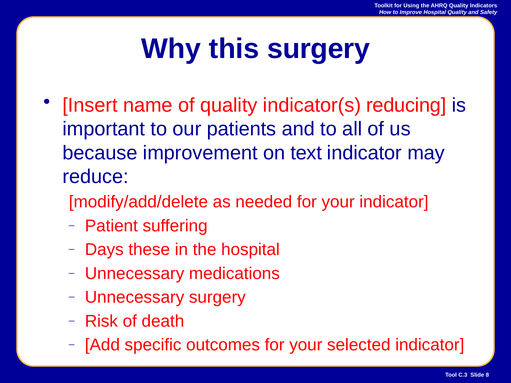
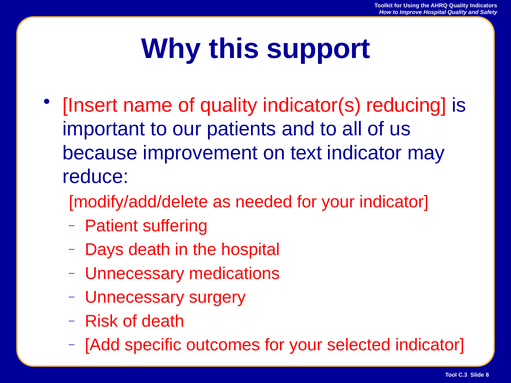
this surgery: surgery -> support
Days these: these -> death
